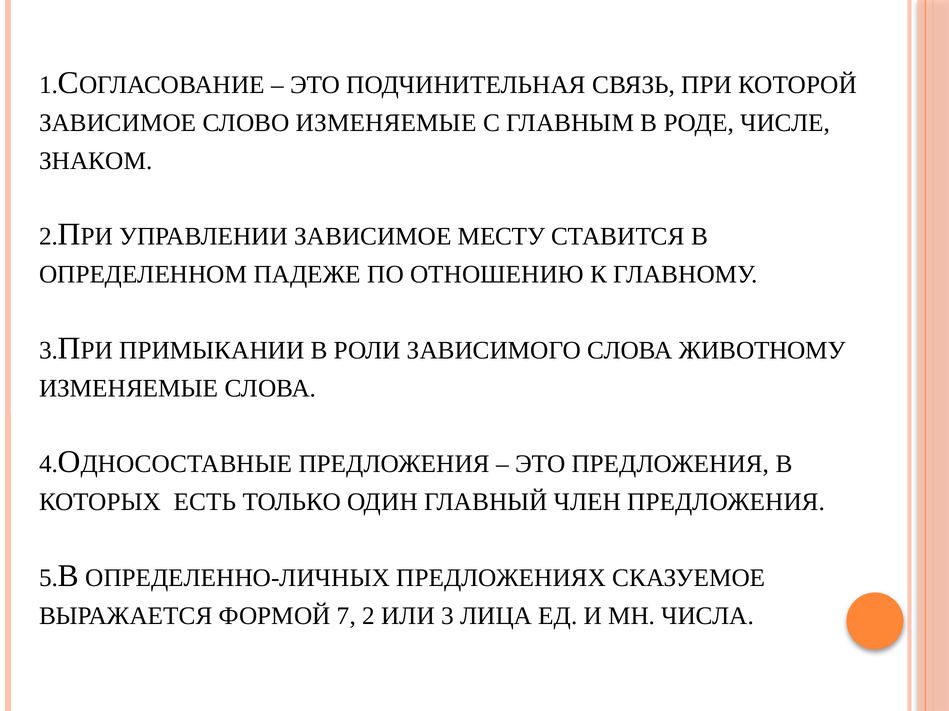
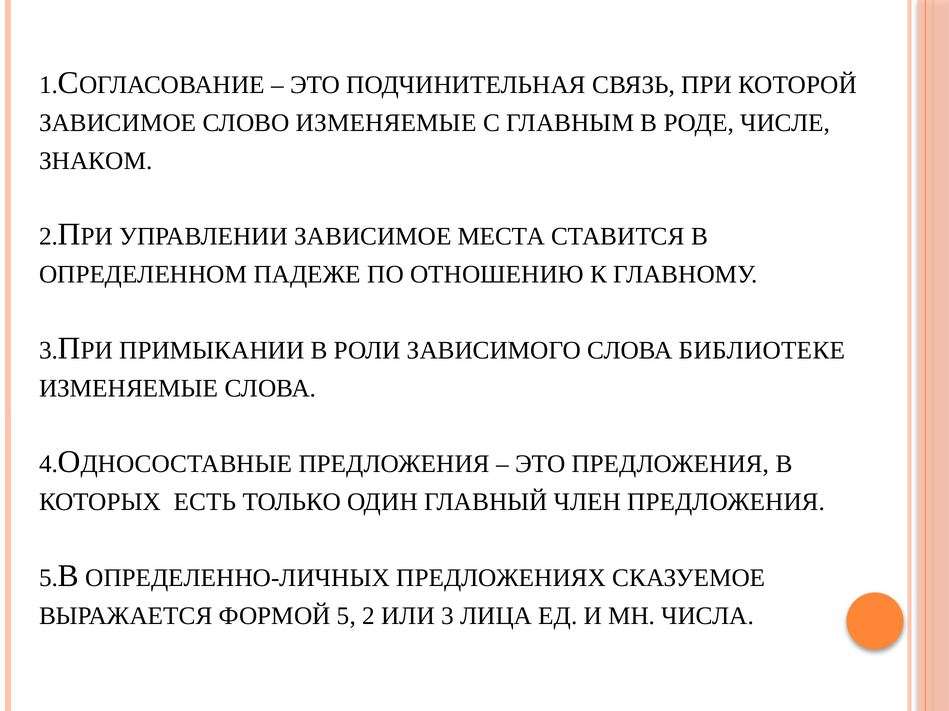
МЕСТУ: МЕСТУ -> МЕСТА
ЖИВОТНОМУ: ЖИВОТНОМУ -> БИБЛИОТЕКЕ
ФОРМОЙ 7: 7 -> 5
